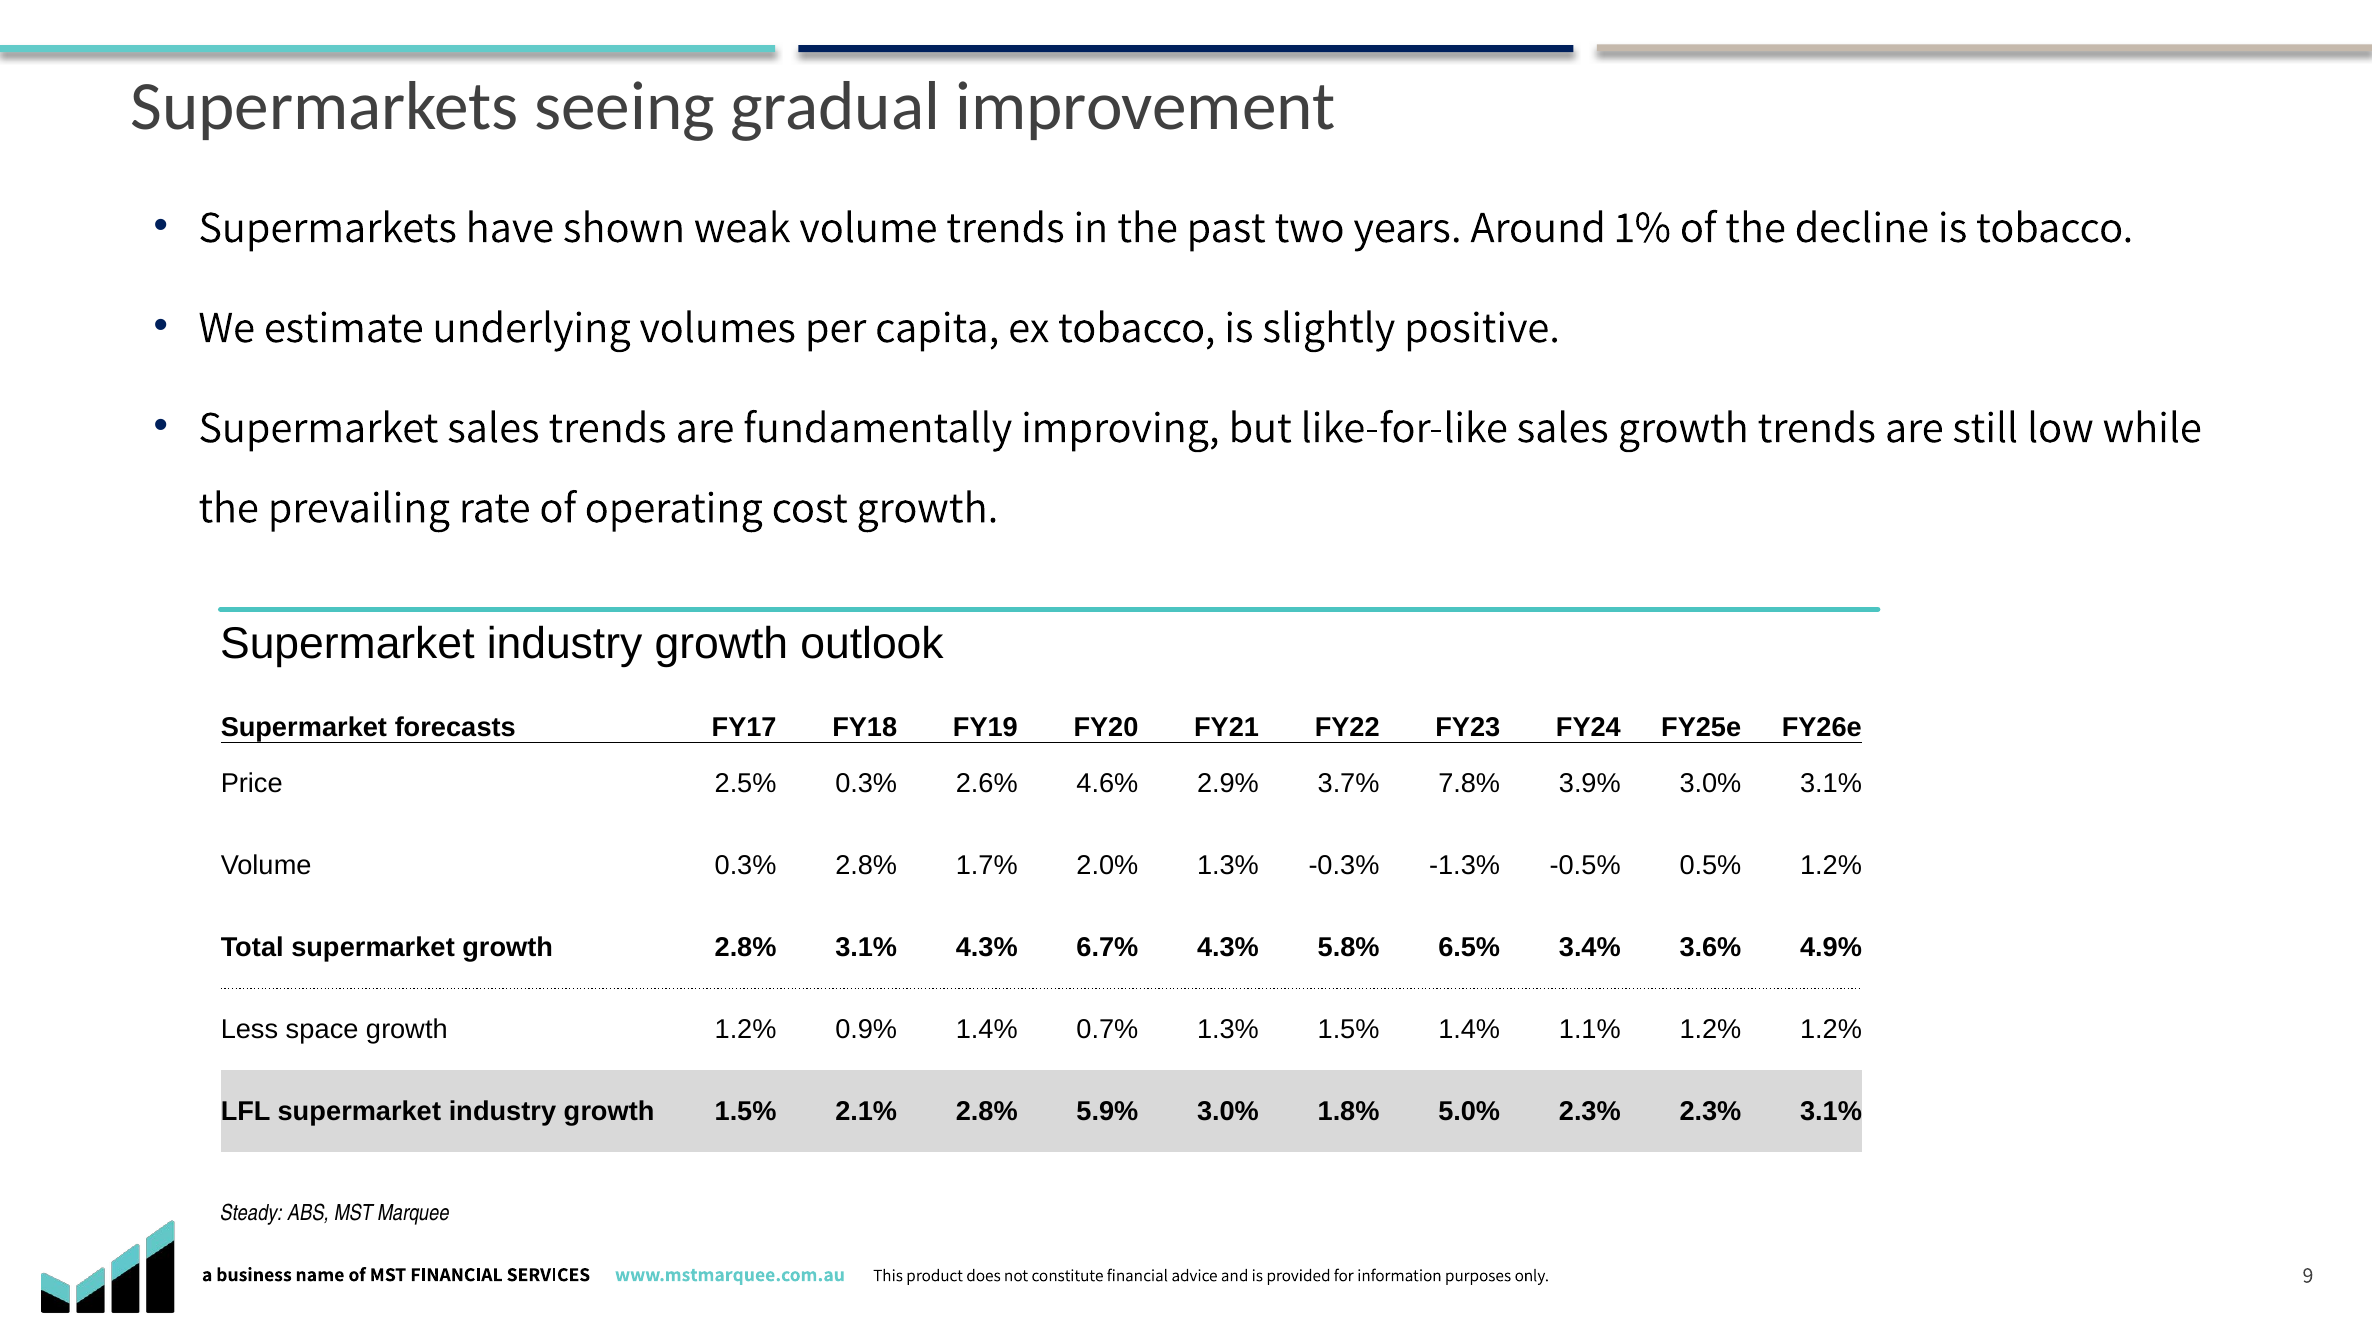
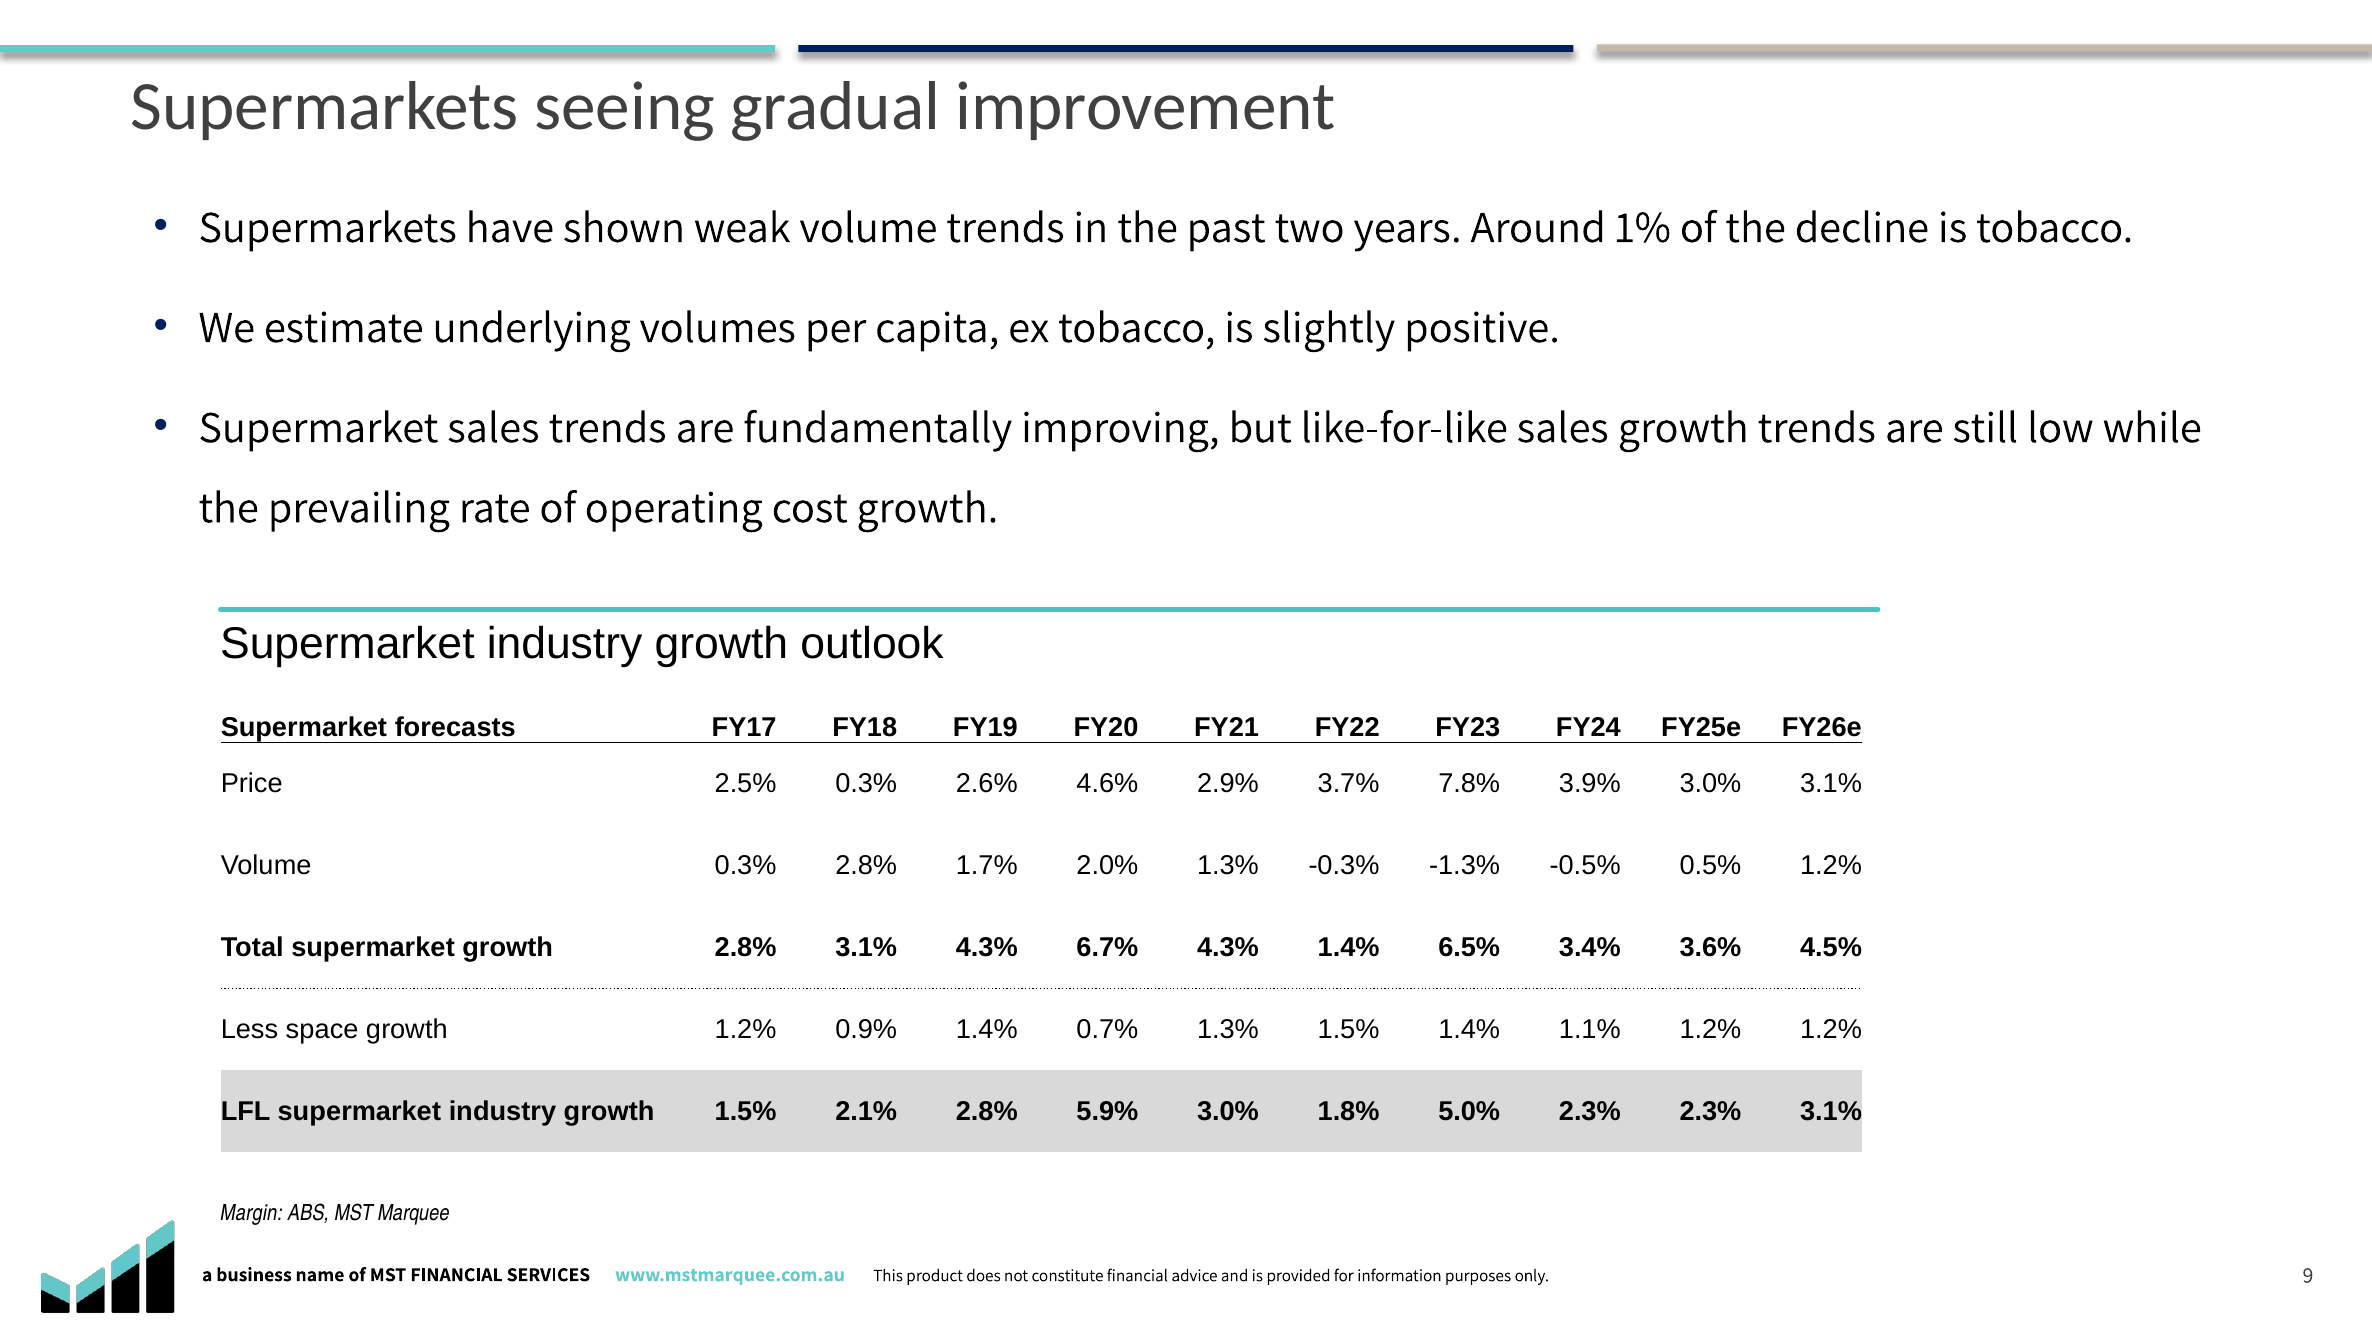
4.3% 5.8%: 5.8% -> 1.4%
4.9%: 4.9% -> 4.5%
Steady: Steady -> Margin
